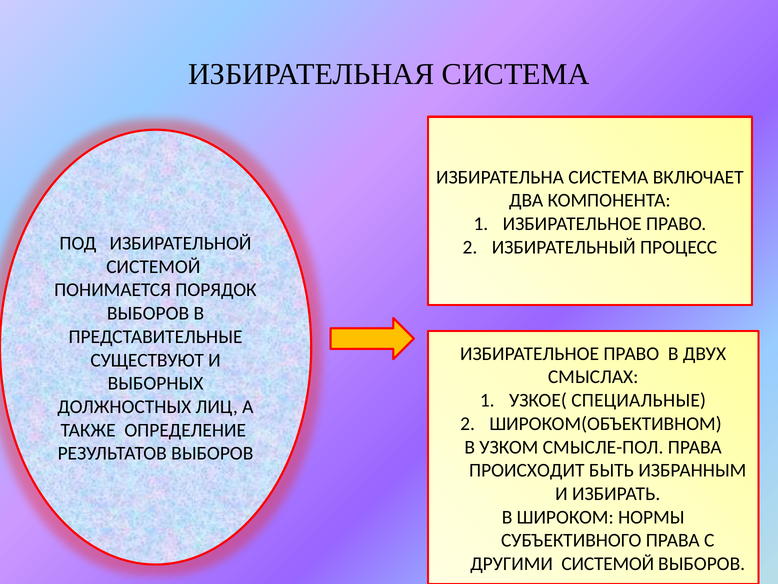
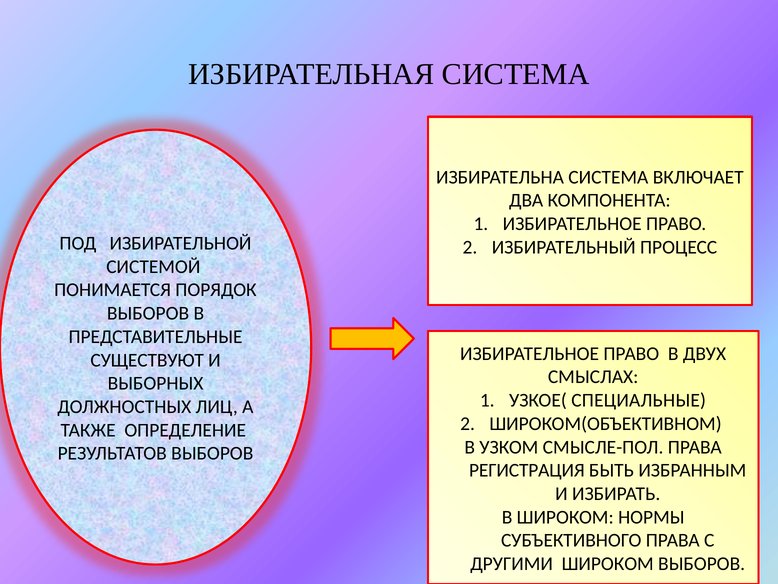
ПРОИСХОДИТ: ПРОИСХОДИТ -> РЕГИСТРАЦИЯ
ДРУГИМИ СИСТЕМОЙ: СИСТЕМОЙ -> ШИРОКОМ
